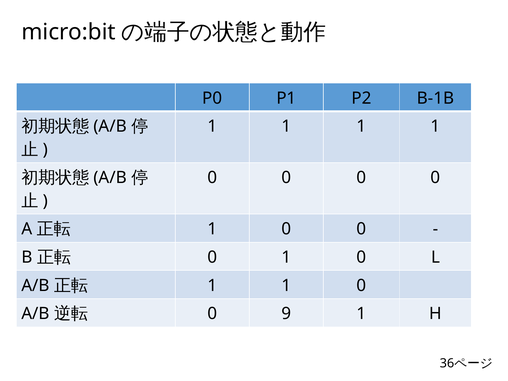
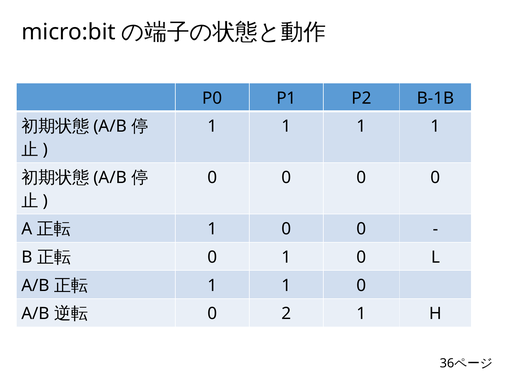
9: 9 -> 2
